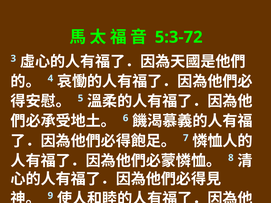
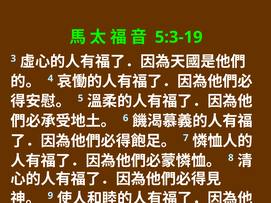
5:3-72: 5:3-72 -> 5:3-19
